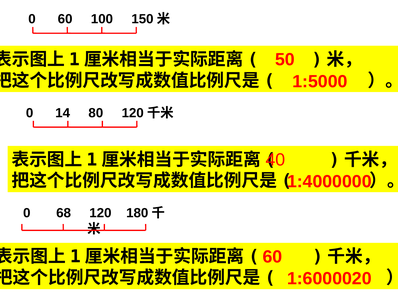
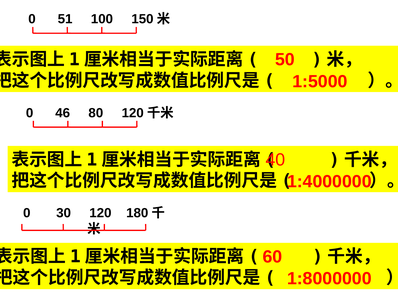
0 60: 60 -> 51
14: 14 -> 46
68: 68 -> 30
1:6000020: 1:6000020 -> 1:8000000
